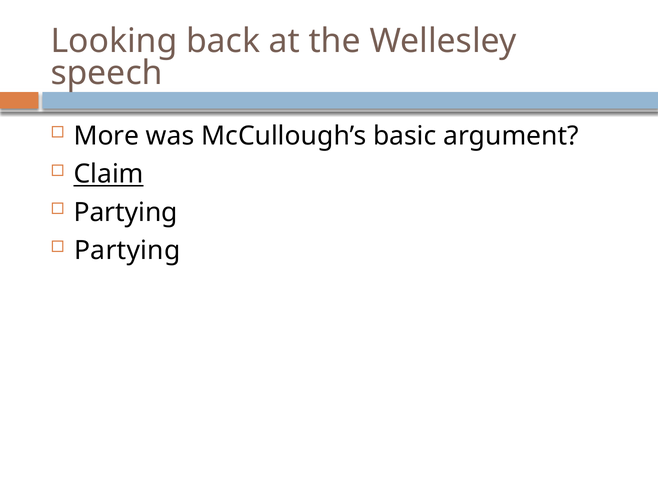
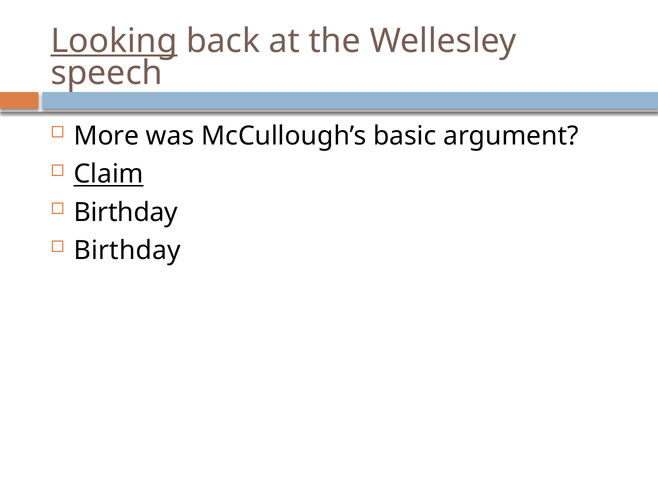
Looking underline: none -> present
Partying at (126, 213): Partying -> Birthday
Partying at (127, 251): Partying -> Birthday
